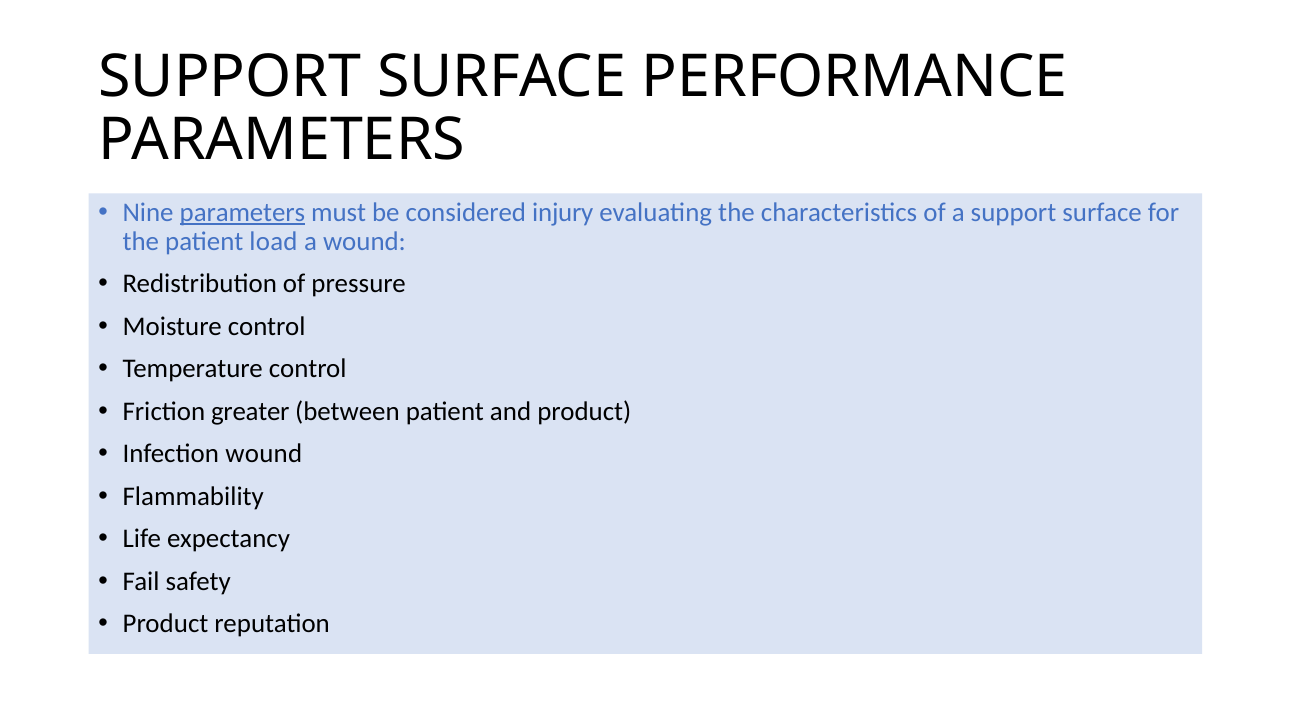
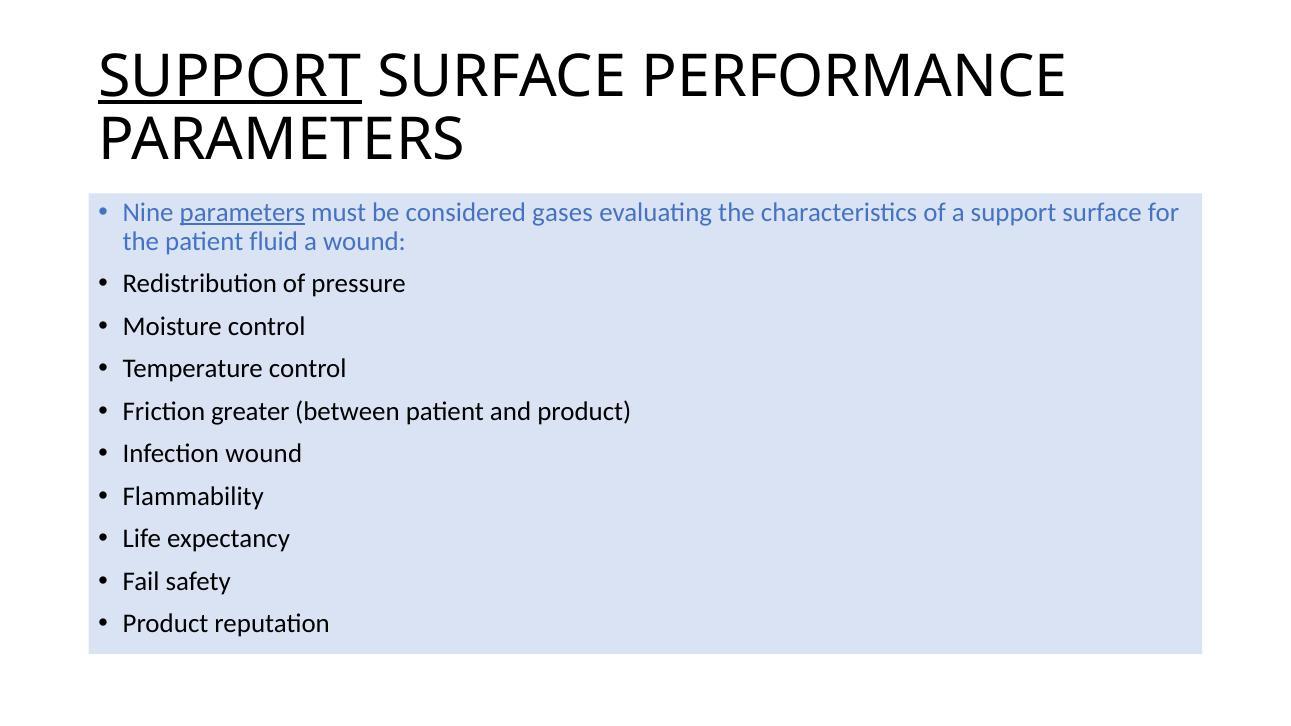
SUPPORT at (230, 77) underline: none -> present
injury: injury -> gases
load: load -> fluid
